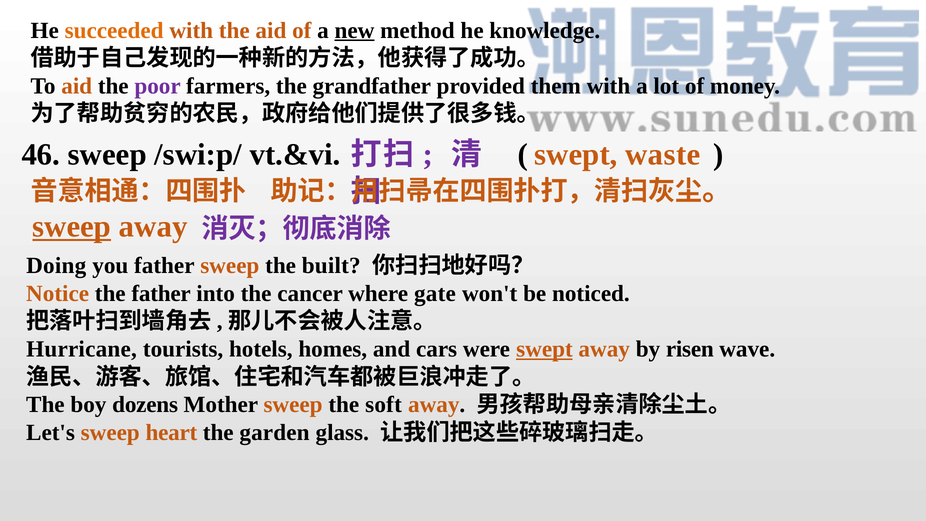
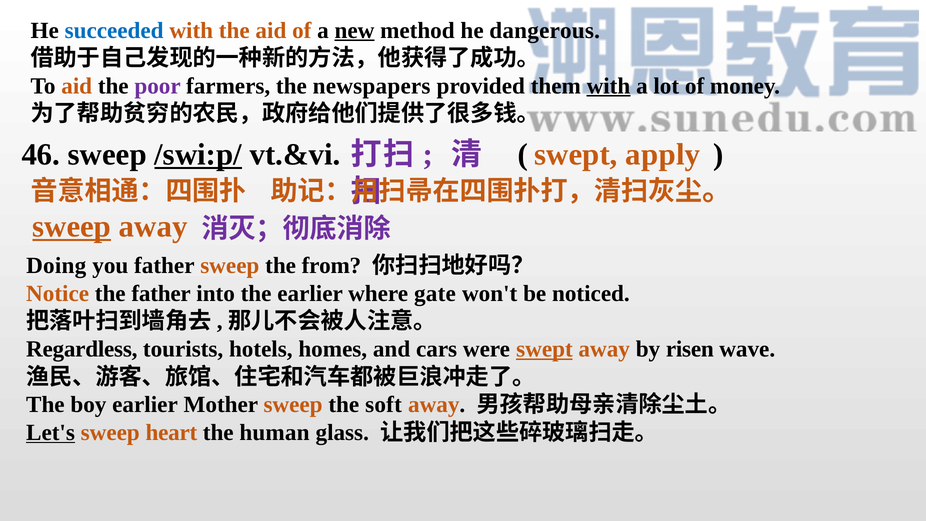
succeeded colour: orange -> blue
knowledge: knowledge -> dangerous
grandfather: grandfather -> newspapers
with at (608, 86) underline: none -> present
/swi:p/ underline: none -> present
waste: waste -> apply
built: built -> from
the cancer: cancer -> earlier
Hurricane: Hurricane -> Regardless
boy dozens: dozens -> earlier
Let's underline: none -> present
garden: garden -> human
